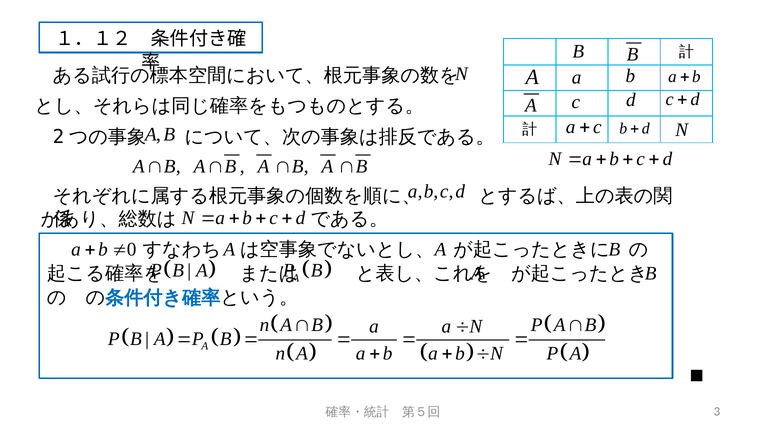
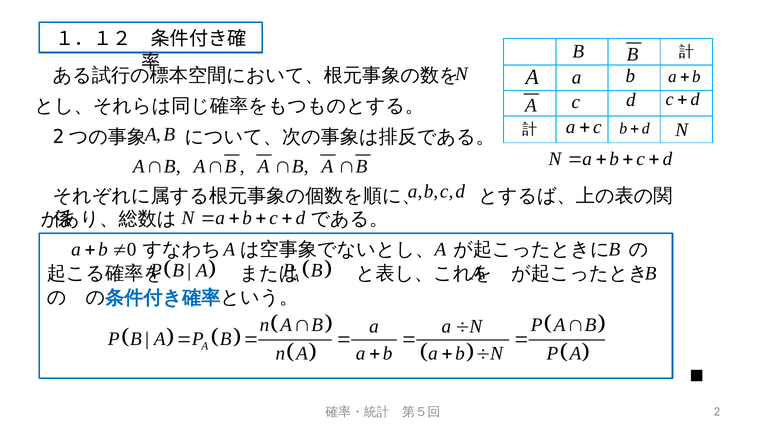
3: 3 -> 2
